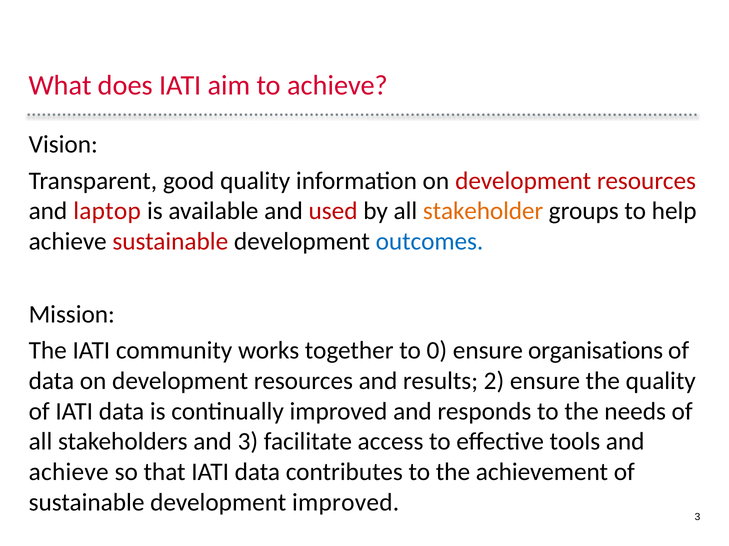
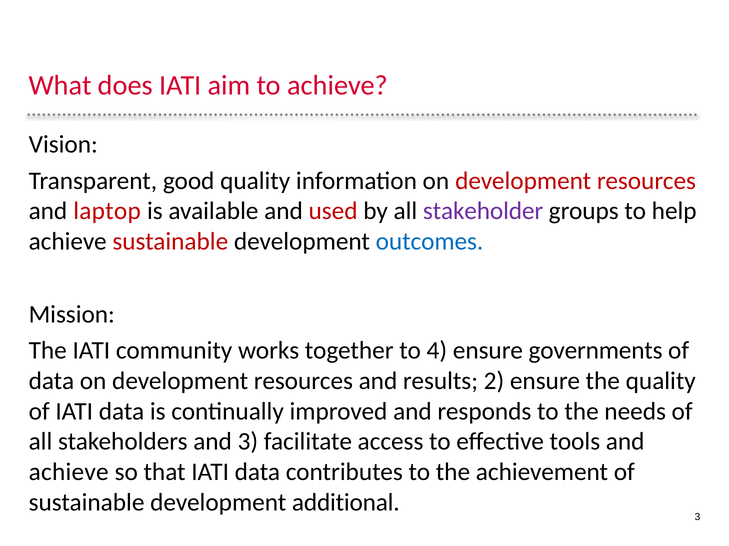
stakeholder colour: orange -> purple
0: 0 -> 4
organisations: organisations -> governments
development improved: improved -> additional
